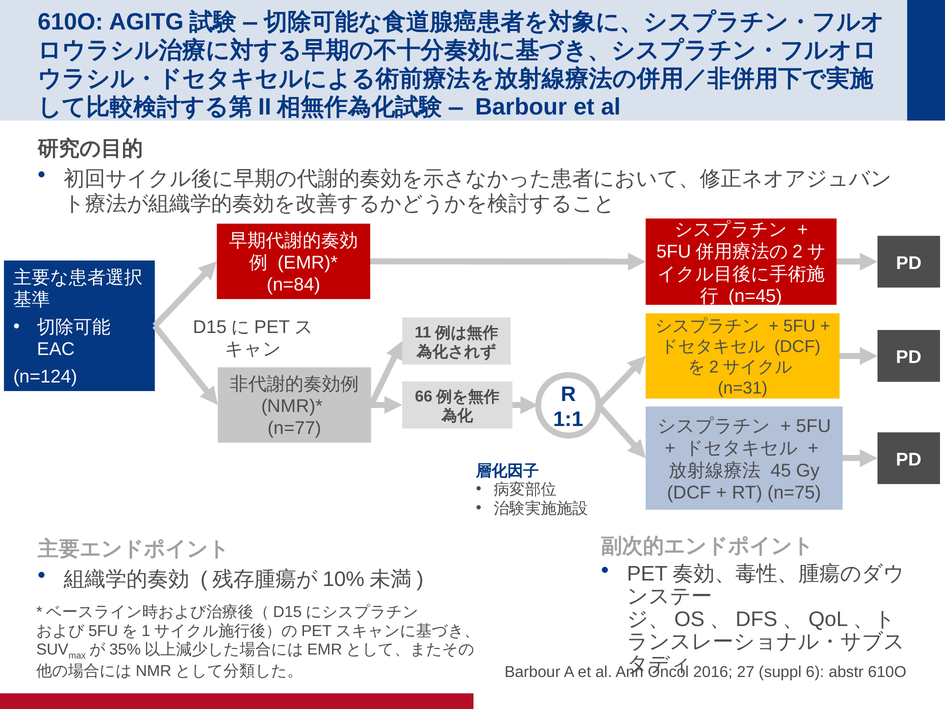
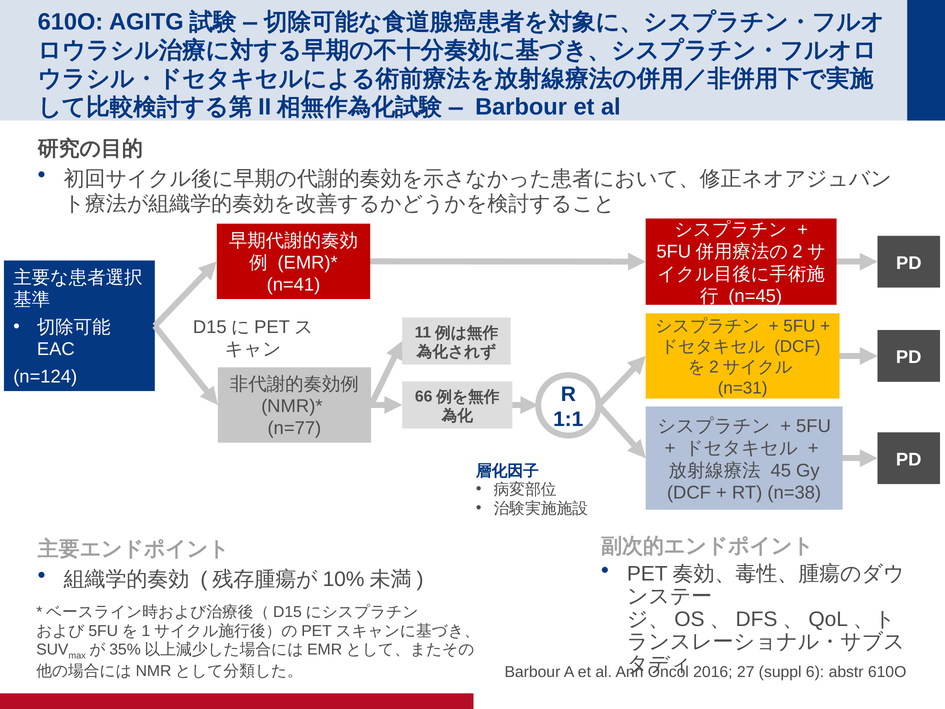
n=84: n=84 -> n=41
n=75: n=75 -> n=38
